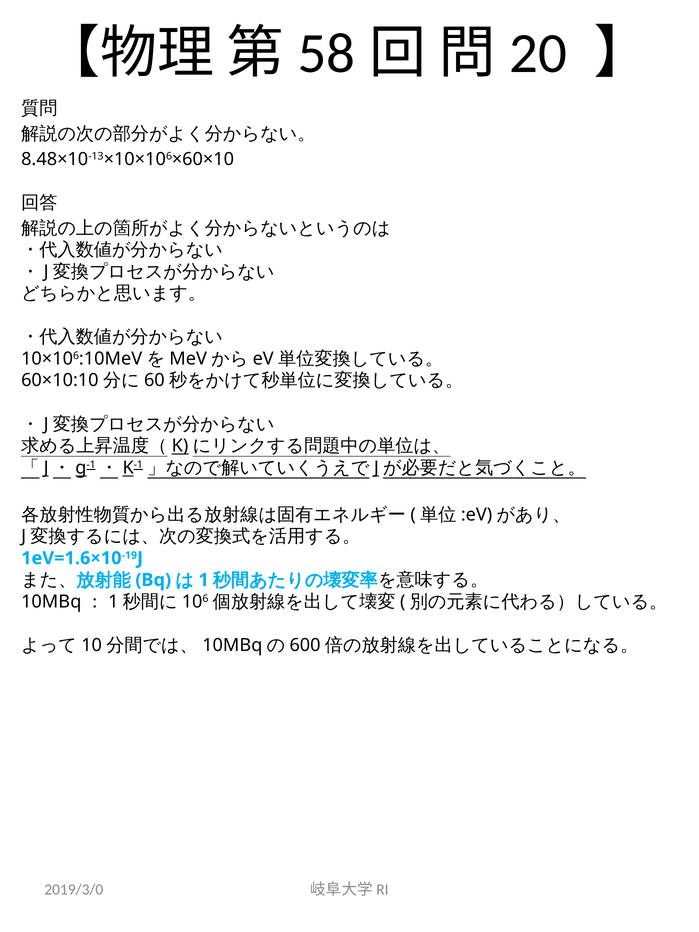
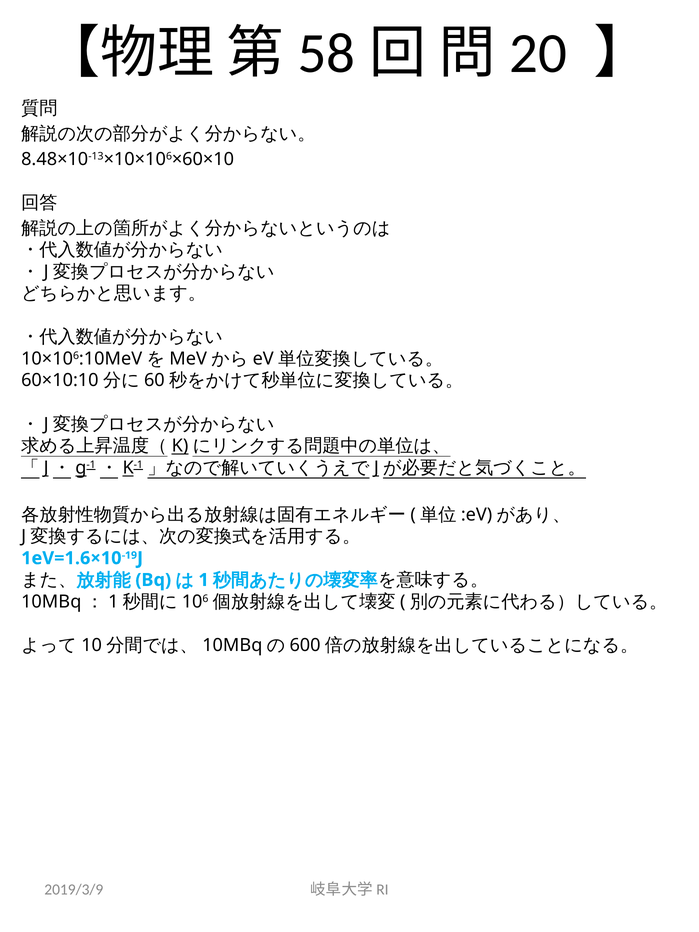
2019/3/0: 2019/3/0 -> 2019/3/9
